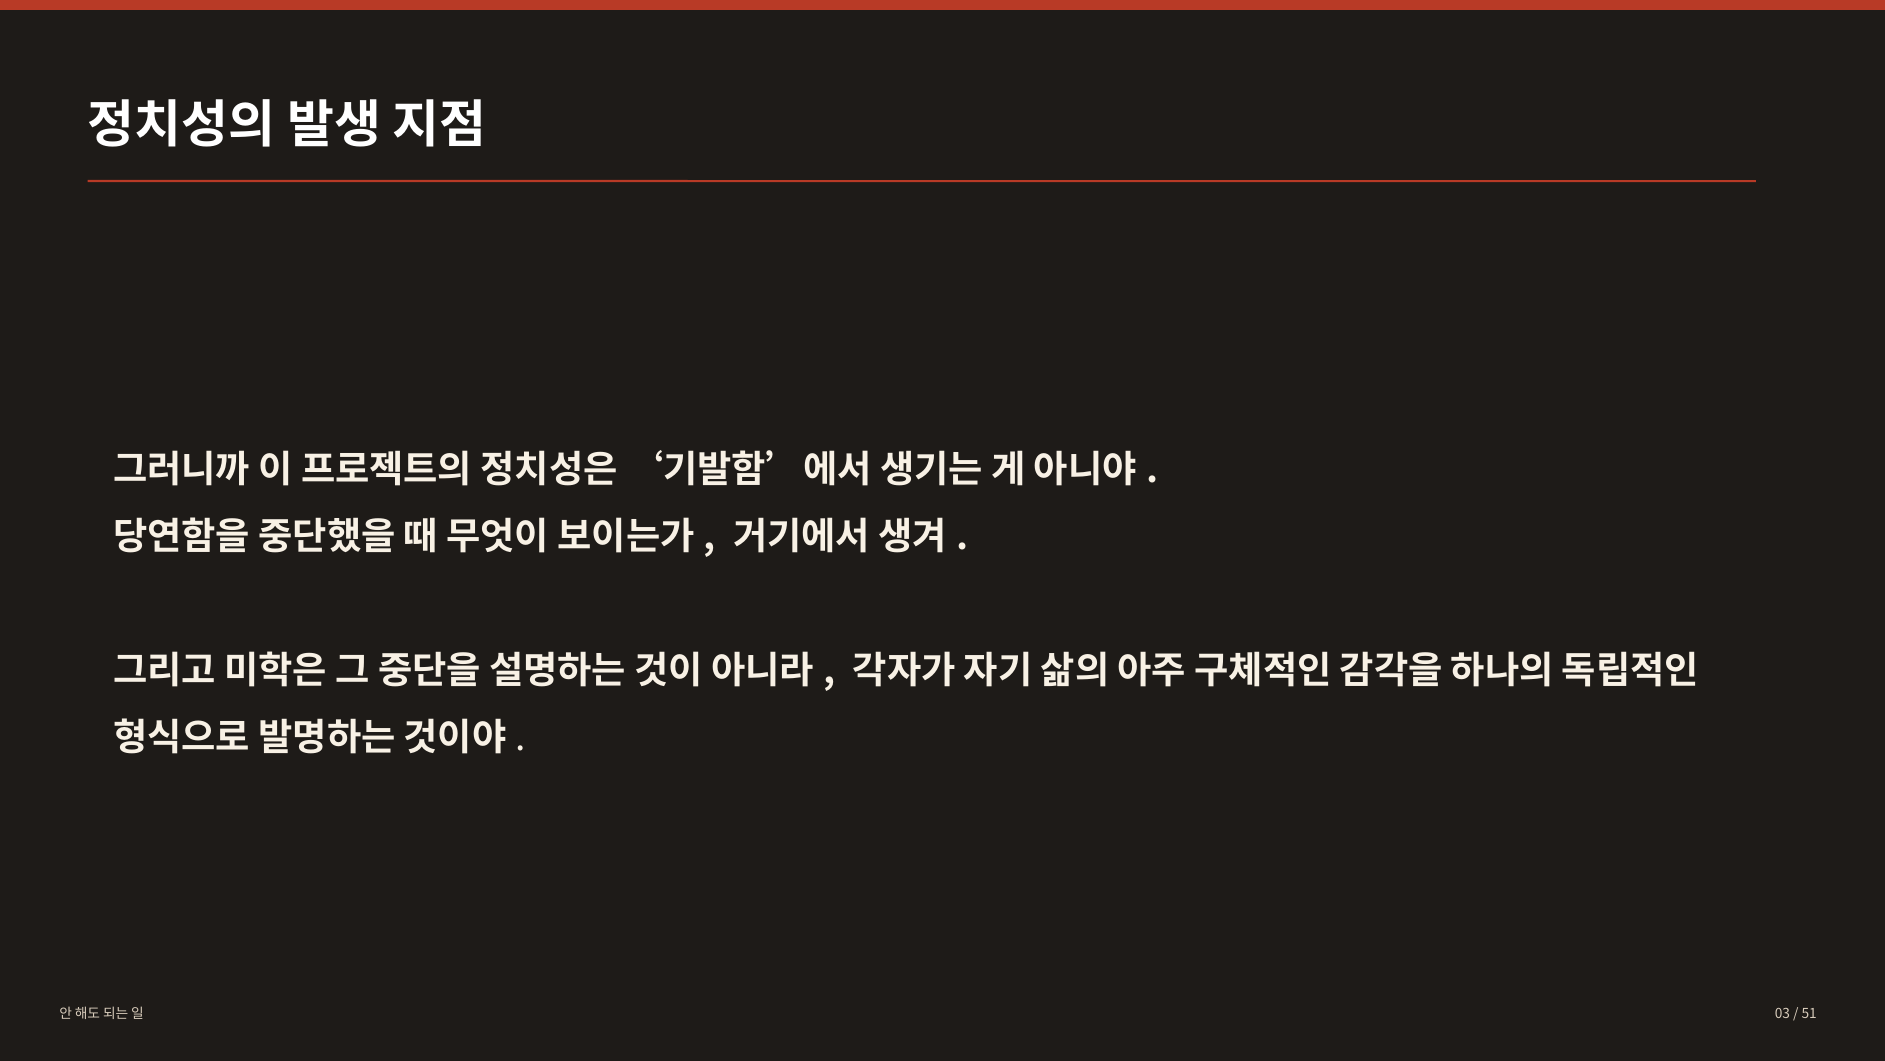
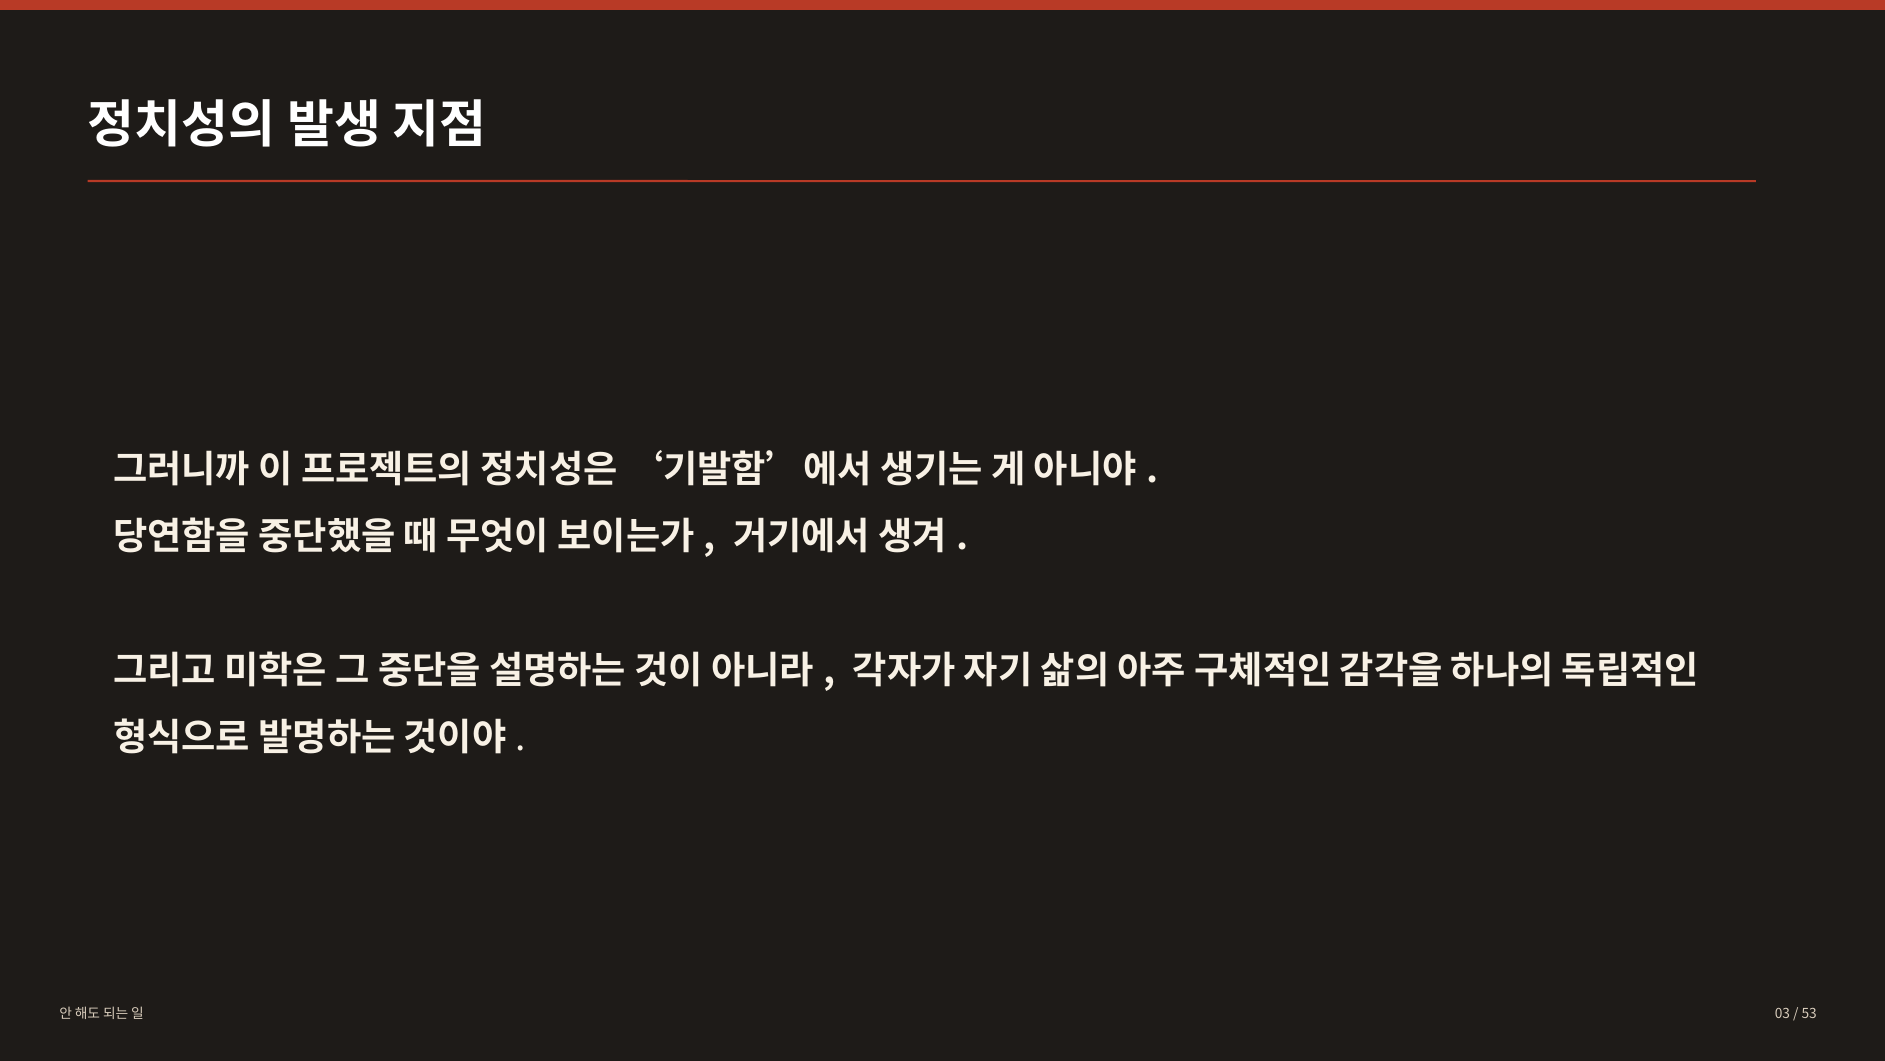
51: 51 -> 53
